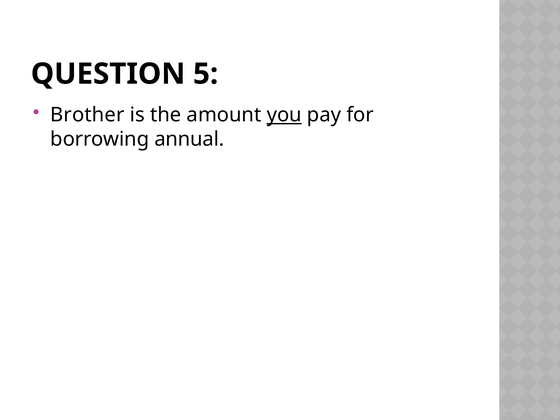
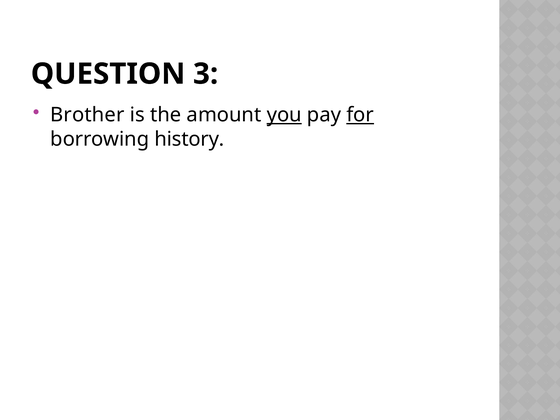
5: 5 -> 3
for underline: none -> present
annual: annual -> history
